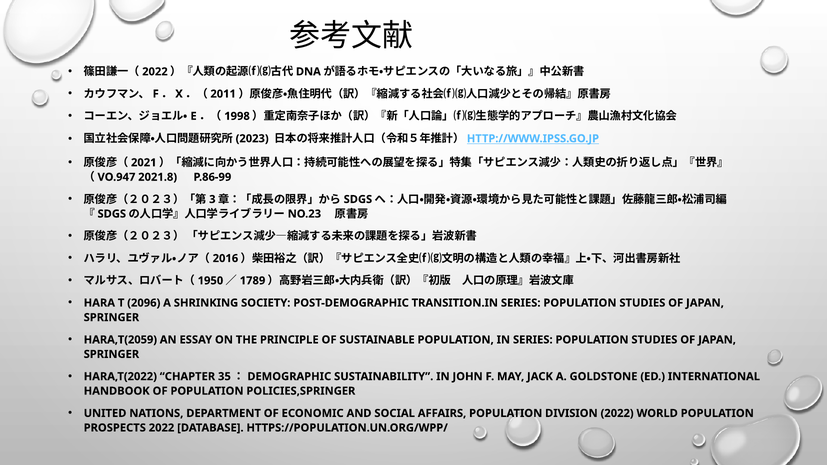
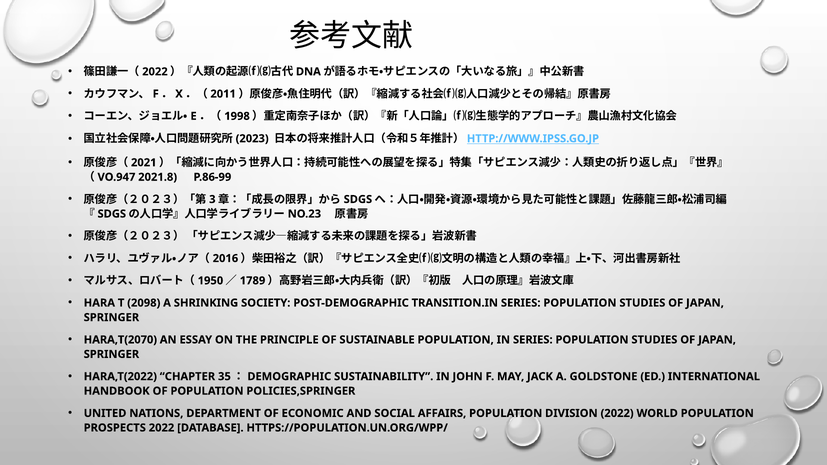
2096: 2096 -> 2098
HARA,T(2059: HARA,T(2059 -> HARA,T(2070
